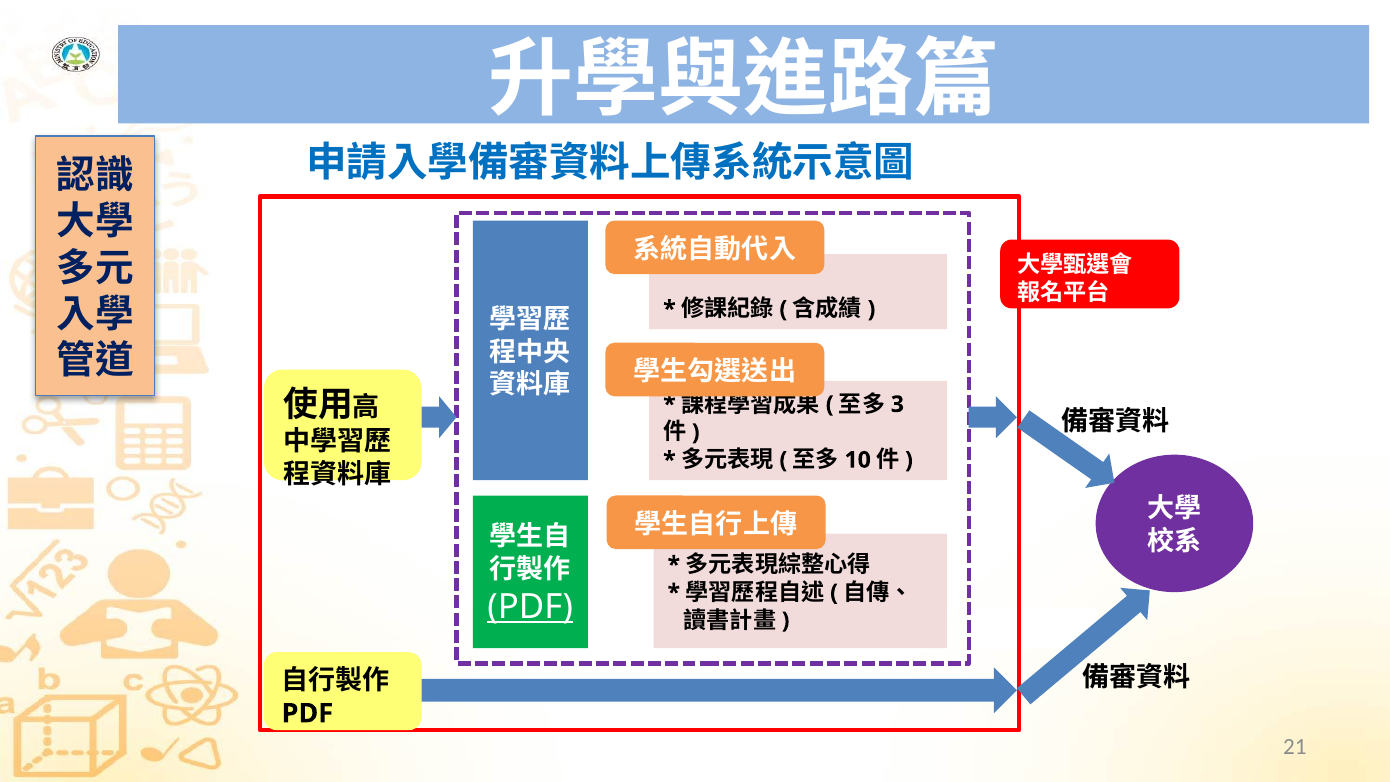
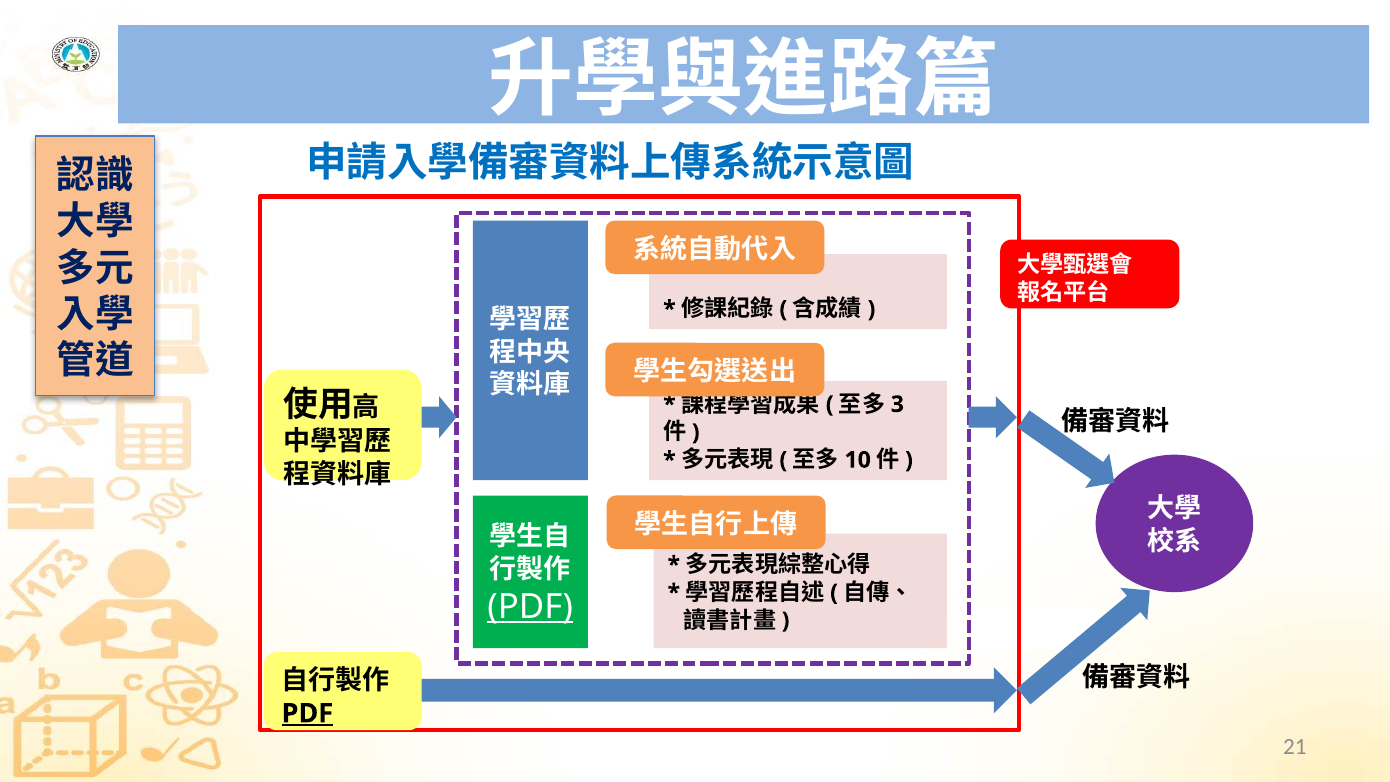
PDF at (307, 713) underline: none -> present
